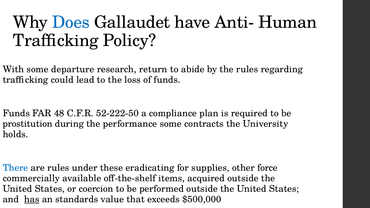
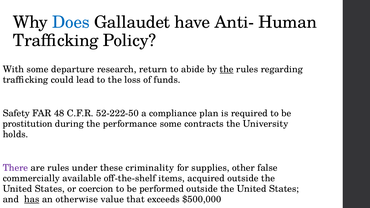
the at (227, 69) underline: none -> present
Funds at (16, 113): Funds -> Safety
There colour: blue -> purple
eradicating: eradicating -> criminality
force: force -> false
standards: standards -> otherwise
